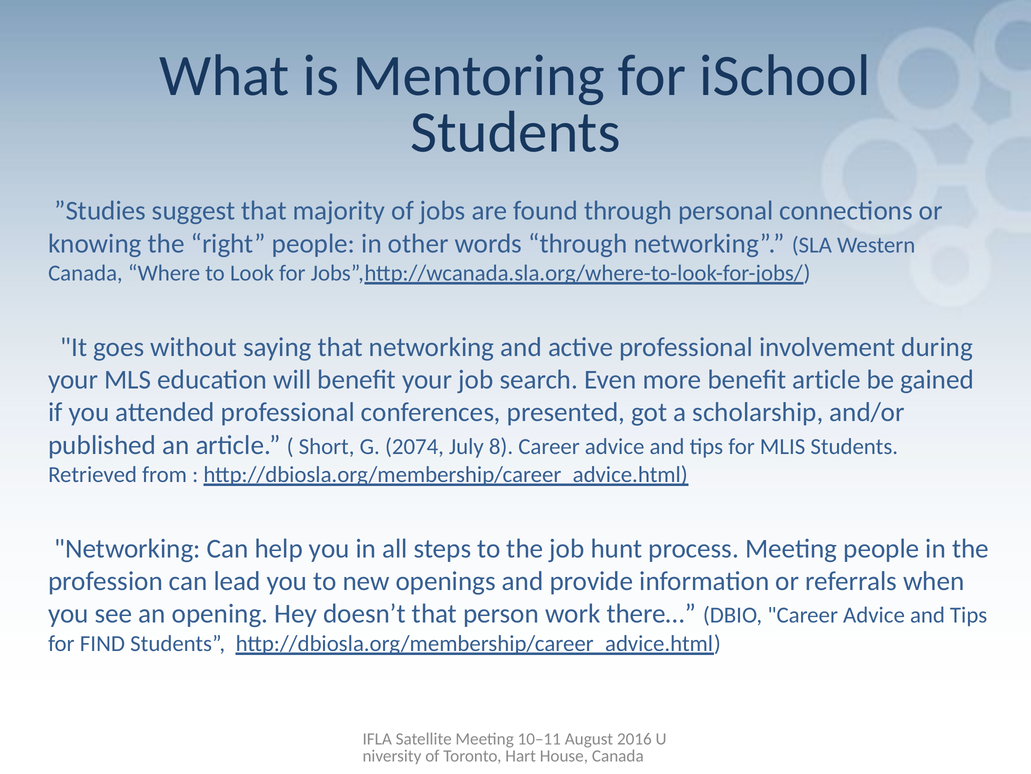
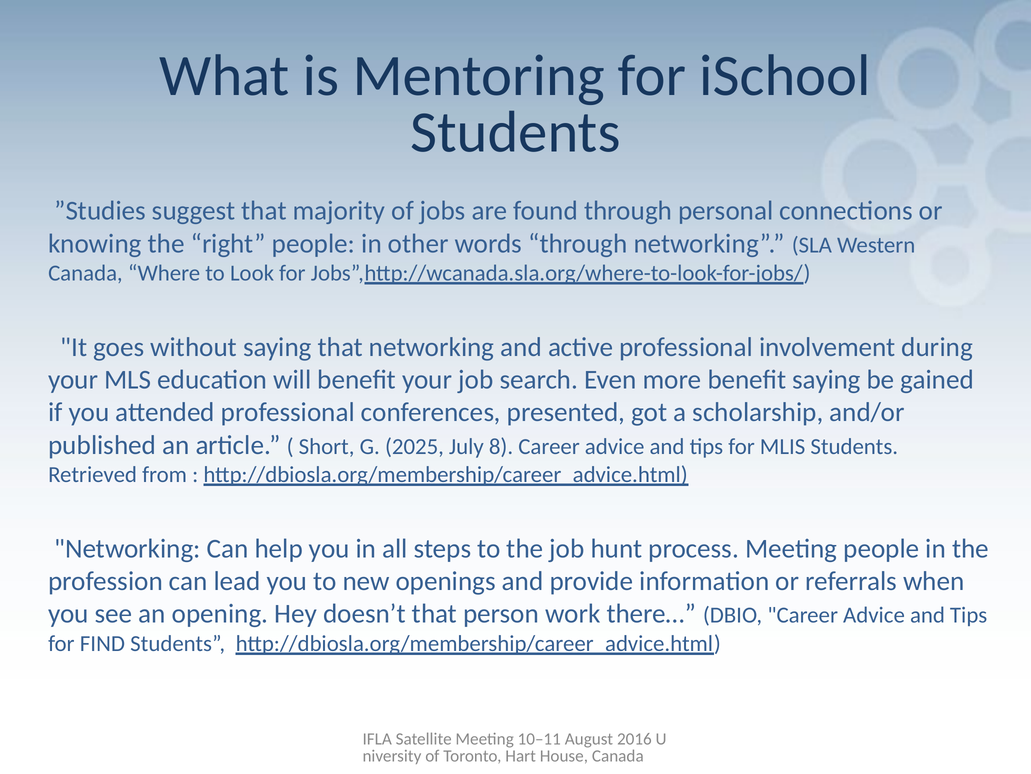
benefit article: article -> saying
2074: 2074 -> 2025
